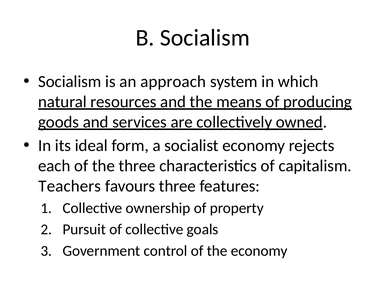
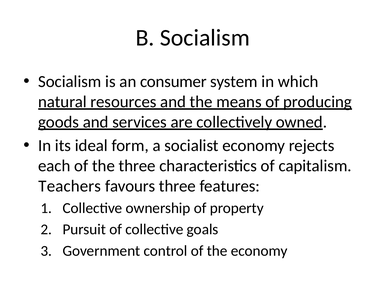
approach: approach -> consumer
